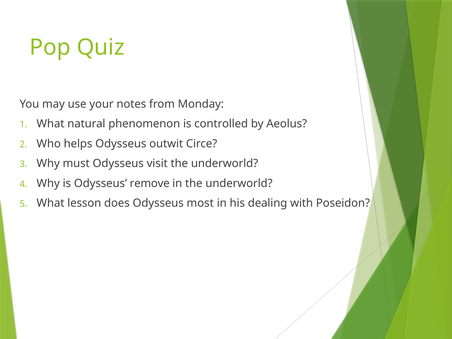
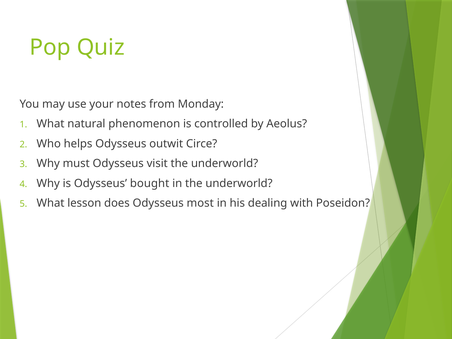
remove: remove -> bought
